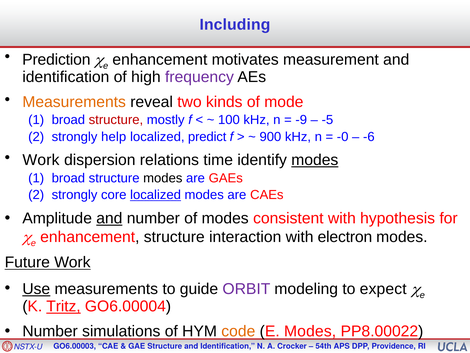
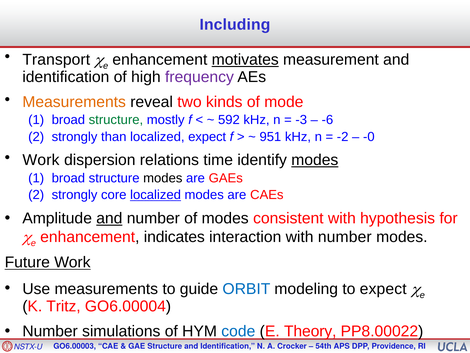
Prediction: Prediction -> Transport
motivates underline: none -> present
structure at (116, 120) colour: red -> green
100: 100 -> 592
-9: -9 -> -3
-5: -5 -> -6
help: help -> than
localized predict: predict -> expect
900: 900 -> 951
-0: -0 -> -2
-6: -6 -> -0
enhancement structure: structure -> indicates
with electron: electron -> number
Use underline: present -> none
ORBIT colour: purple -> blue
Tritz underline: present -> none
code colour: orange -> blue
E Modes: Modes -> Theory
